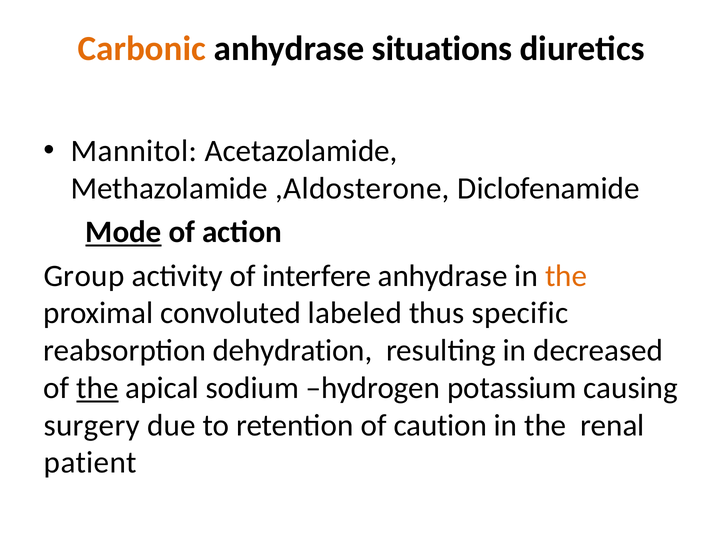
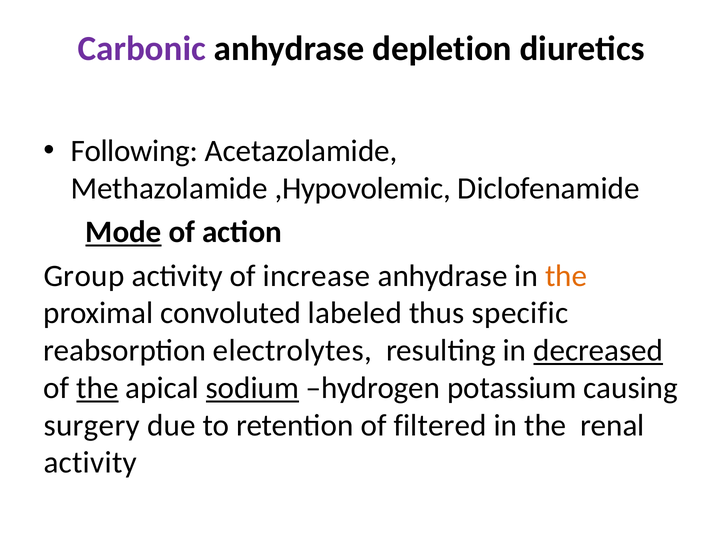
Carbonic colour: orange -> purple
situations: situations -> depletion
Mannitol: Mannitol -> Following
,Aldosterone: ,Aldosterone -> ,Hypovolemic
interfere: interfere -> increase
dehydration: dehydration -> electrolytes
decreased underline: none -> present
sodium underline: none -> present
caution: caution -> filtered
patient at (90, 463): patient -> activity
